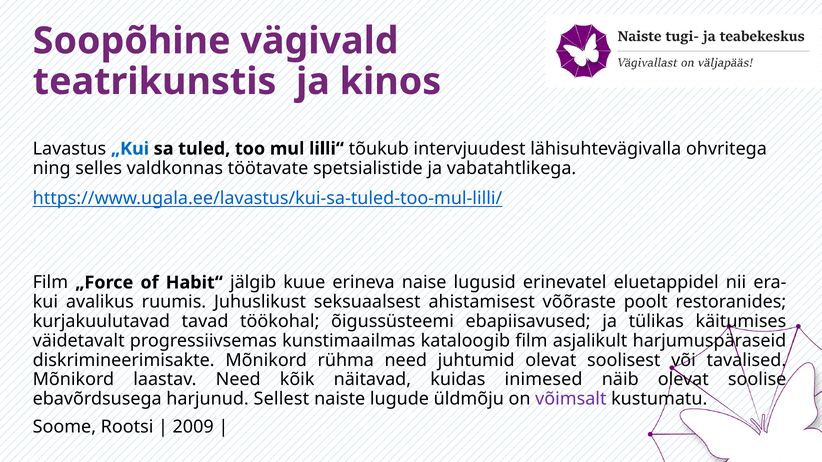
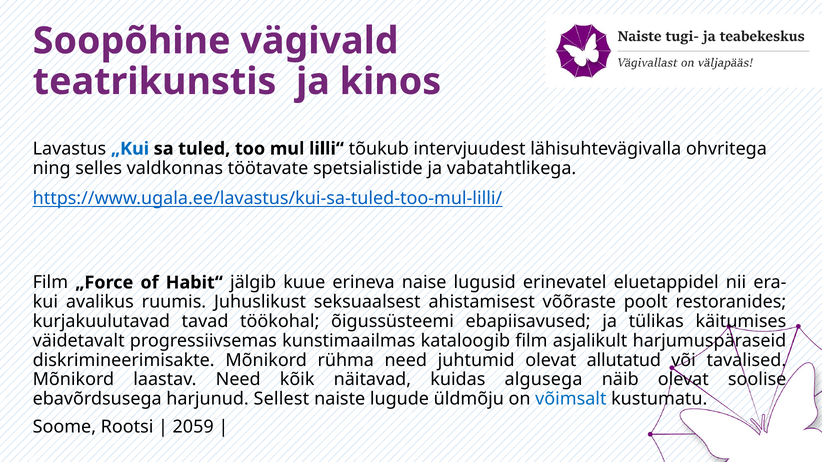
soolisest: soolisest -> allutatud
inimesed: inimesed -> algusega
võimsalt colour: purple -> blue
2009: 2009 -> 2059
